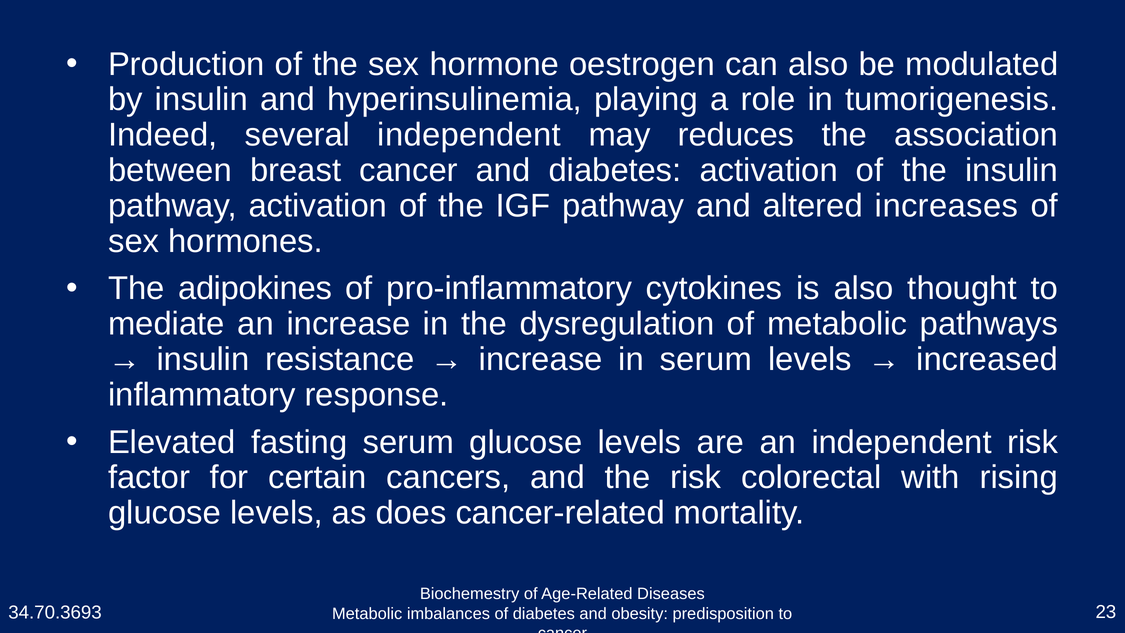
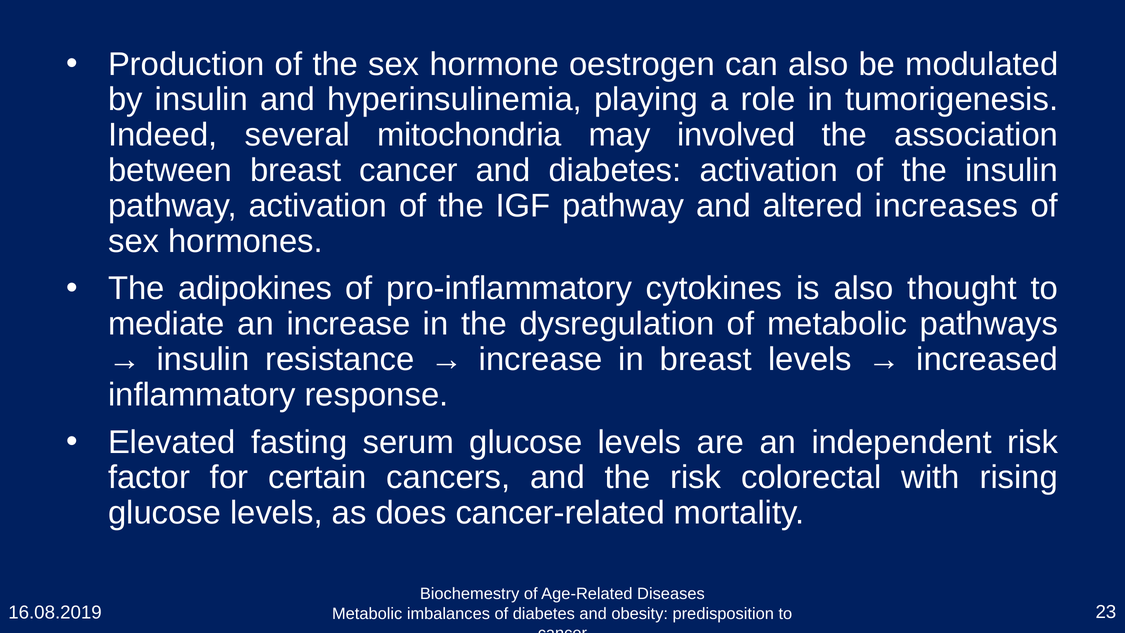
several independent: independent -> mitochondria
reduces: reduces -> involved
in serum: serum -> breast
34.70.3693: 34.70.3693 -> 16.08.2019
